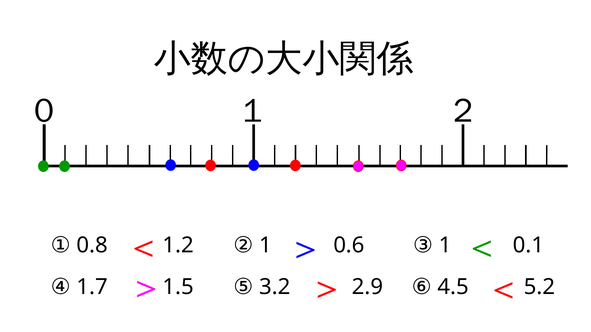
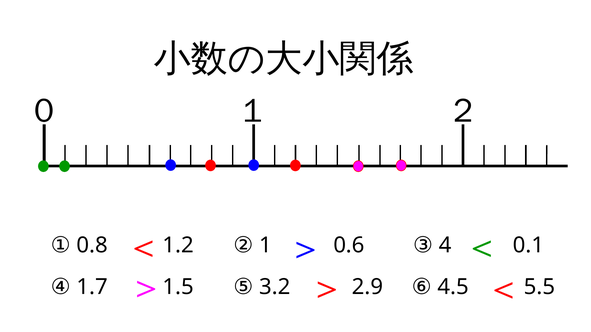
③ 1: 1 -> 4
5.2: 5.2 -> 5.5
